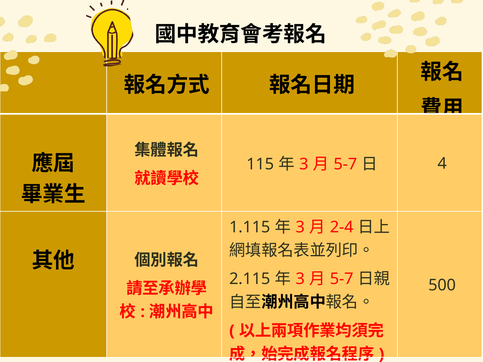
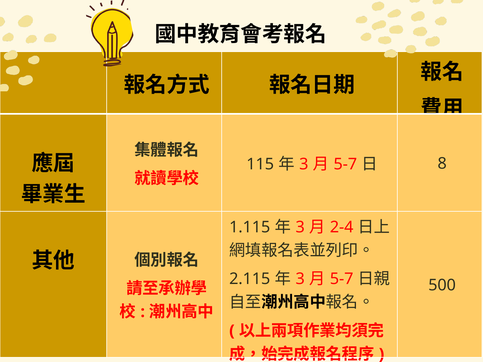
4: 4 -> 8
